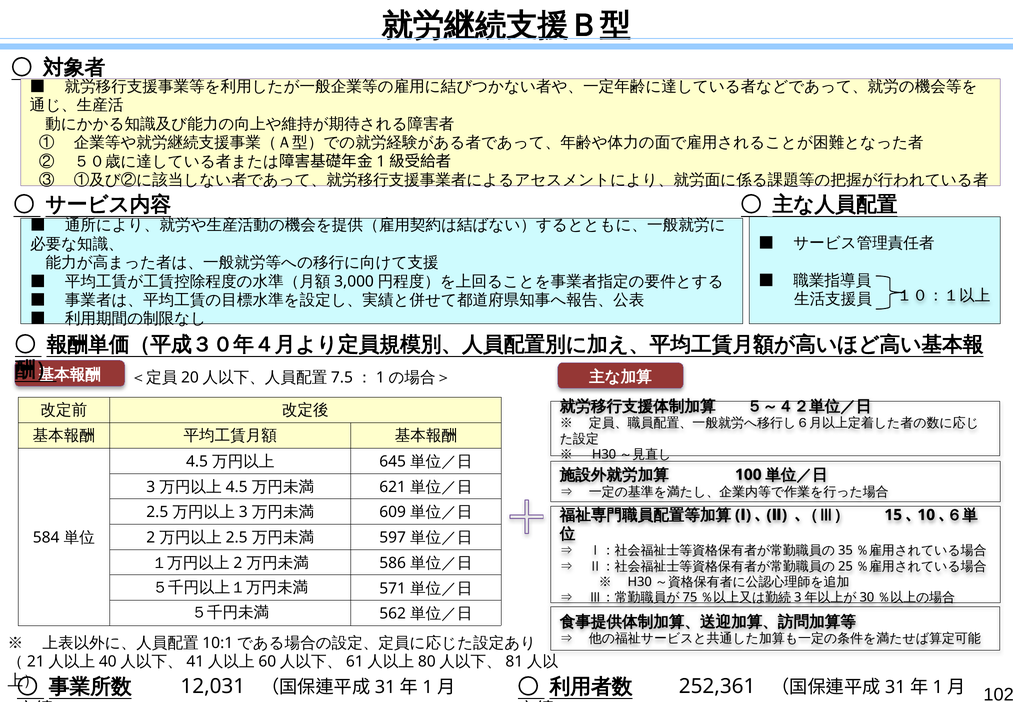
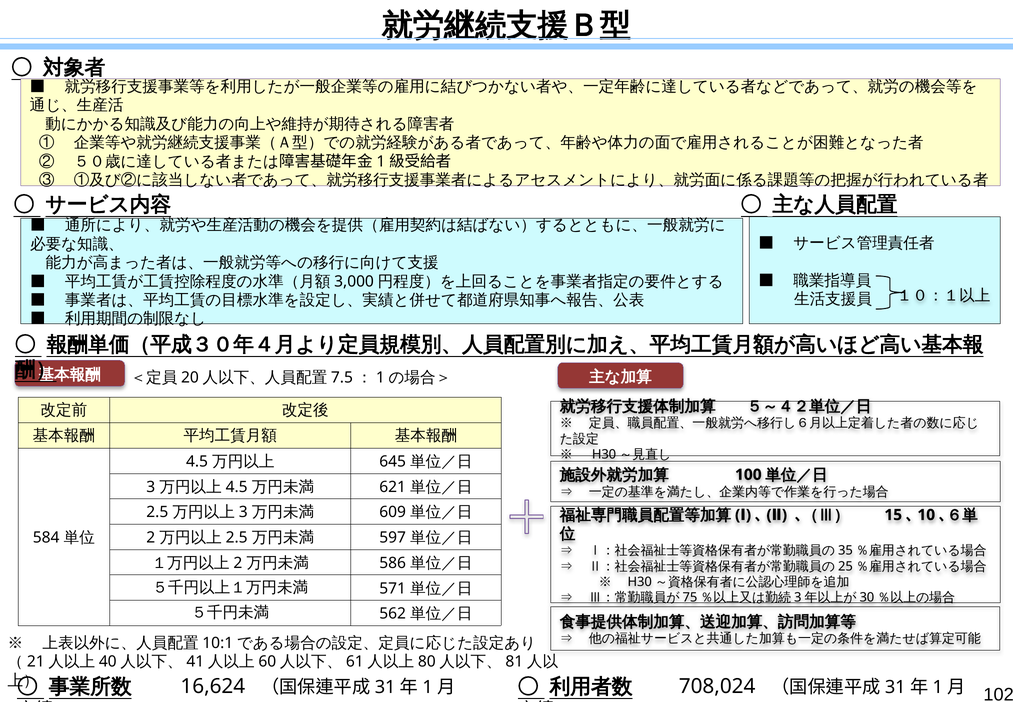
12,031: 12,031 -> 16,624
252,361: 252,361 -> 708,024
